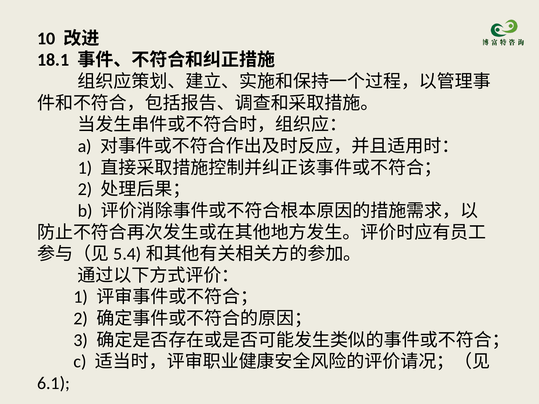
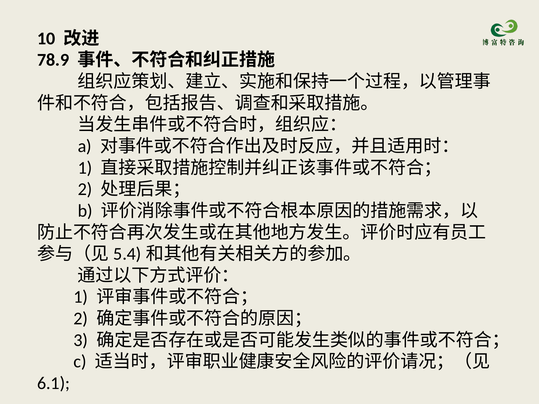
18.1: 18.1 -> 78.9
